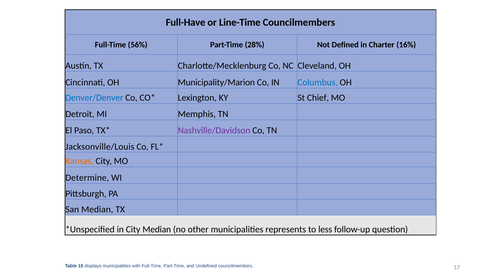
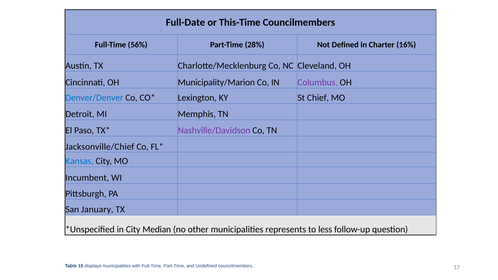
Full-Have: Full-Have -> Full-Date
Line-Time: Line-Time -> This-Time
Columbus colour: blue -> purple
Jacksonville/Louis: Jacksonville/Louis -> Jacksonville/Chief
Kansas colour: orange -> blue
Determine: Determine -> Incumbent
San Median: Median -> January
